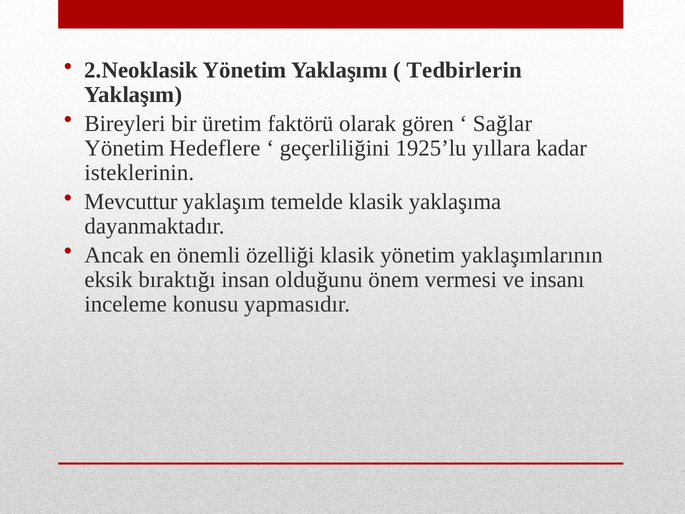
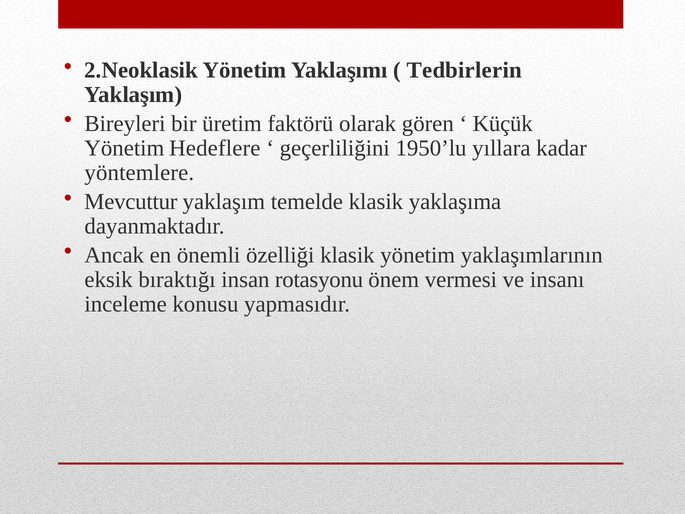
Sağlar: Sağlar -> Küçük
1925’lu: 1925’lu -> 1950’lu
isteklerinin: isteklerinin -> yöntemlere
olduğunu: olduğunu -> rotasyonu
